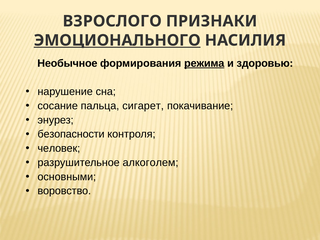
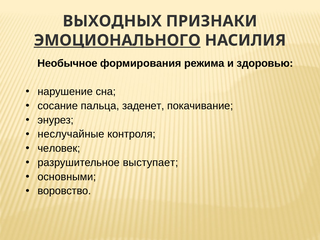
ВЗРОСЛОГО: ВЗРОСЛОГО -> ВЫХОДНЫХ
режима underline: present -> none
сигарет: сигарет -> заденет
безопасности: безопасности -> неслучайные
алкоголем: алкоголем -> выступает
